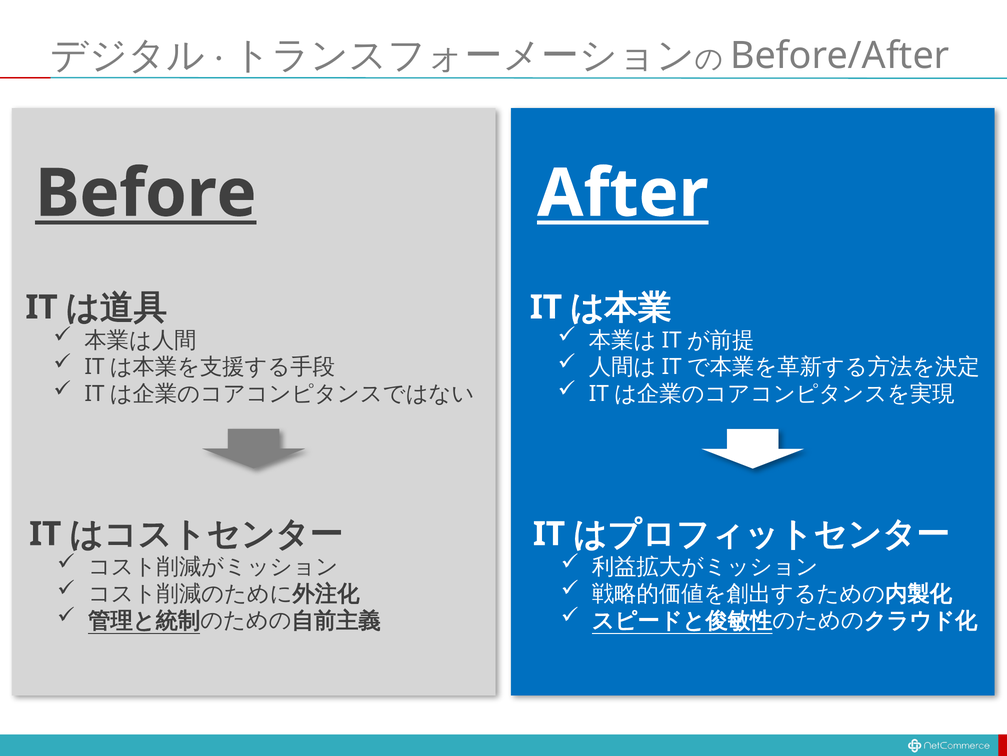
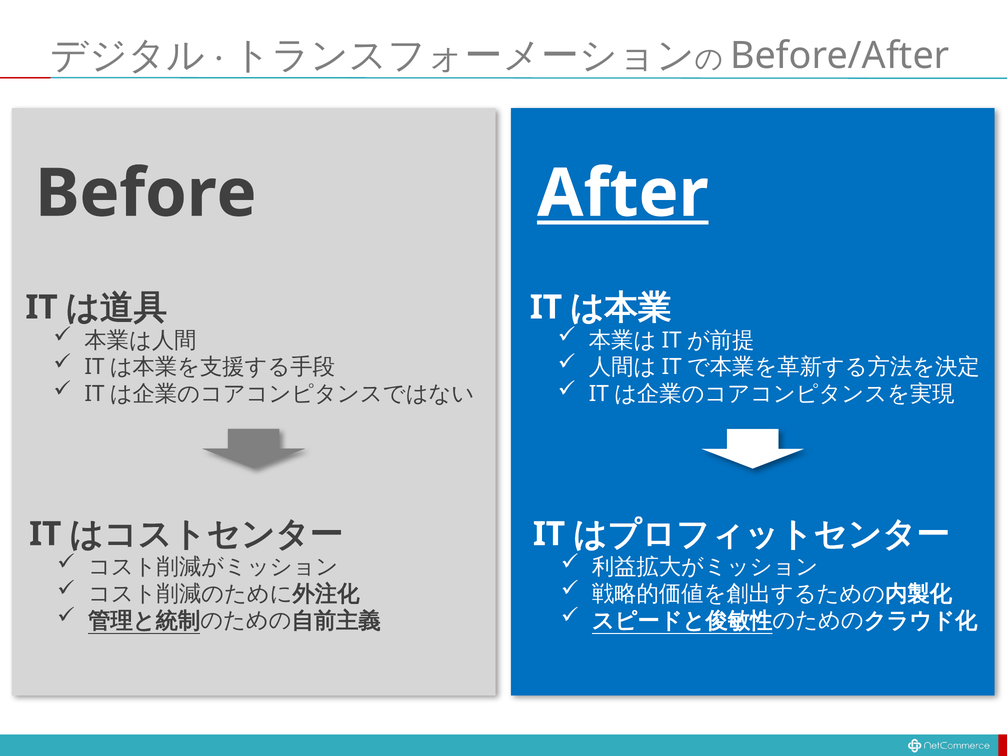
Before underline: present -> none
